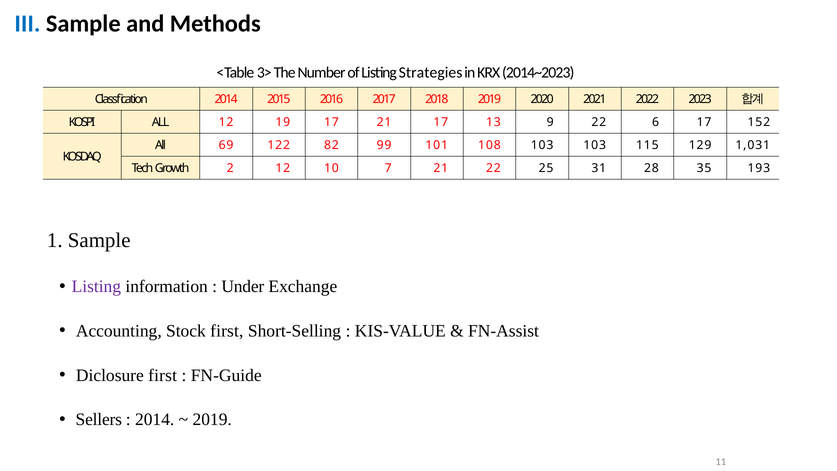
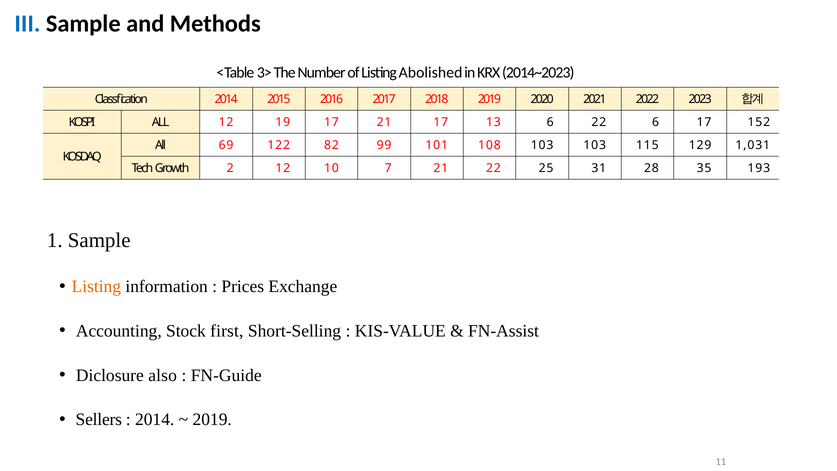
Strategies: Strategies -> Abolished
13 9: 9 -> 6
Listing at (96, 287) colour: purple -> orange
Under: Under -> Prices
Diclosure first: first -> also
